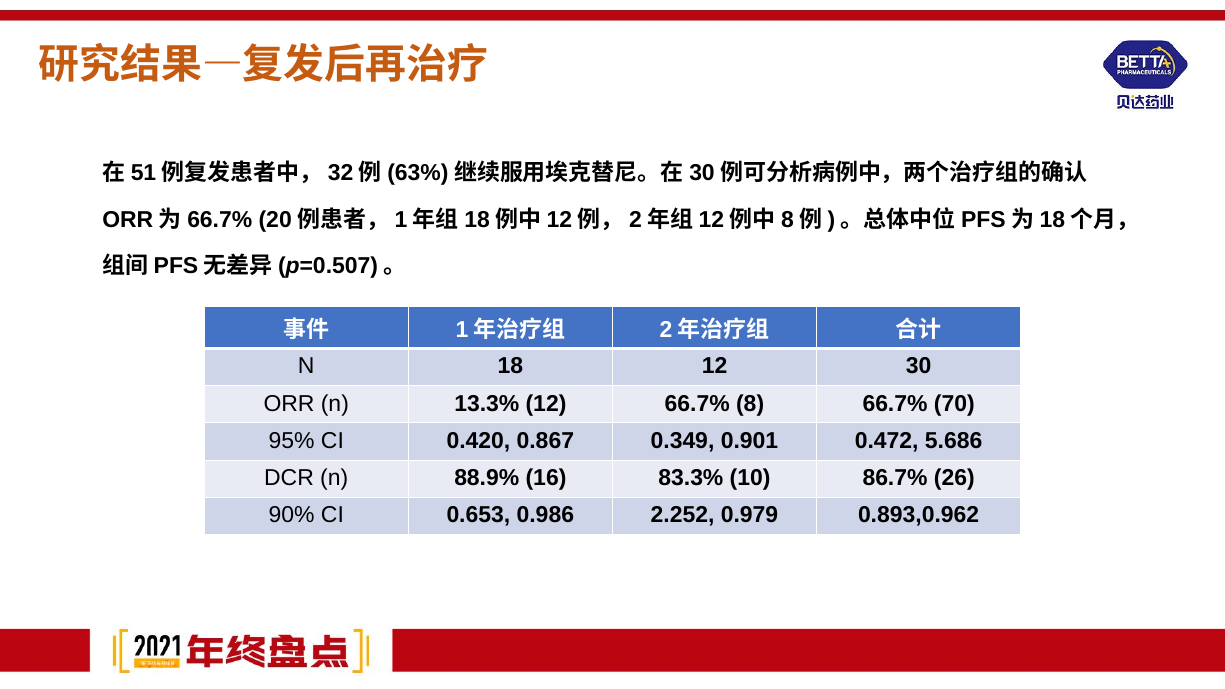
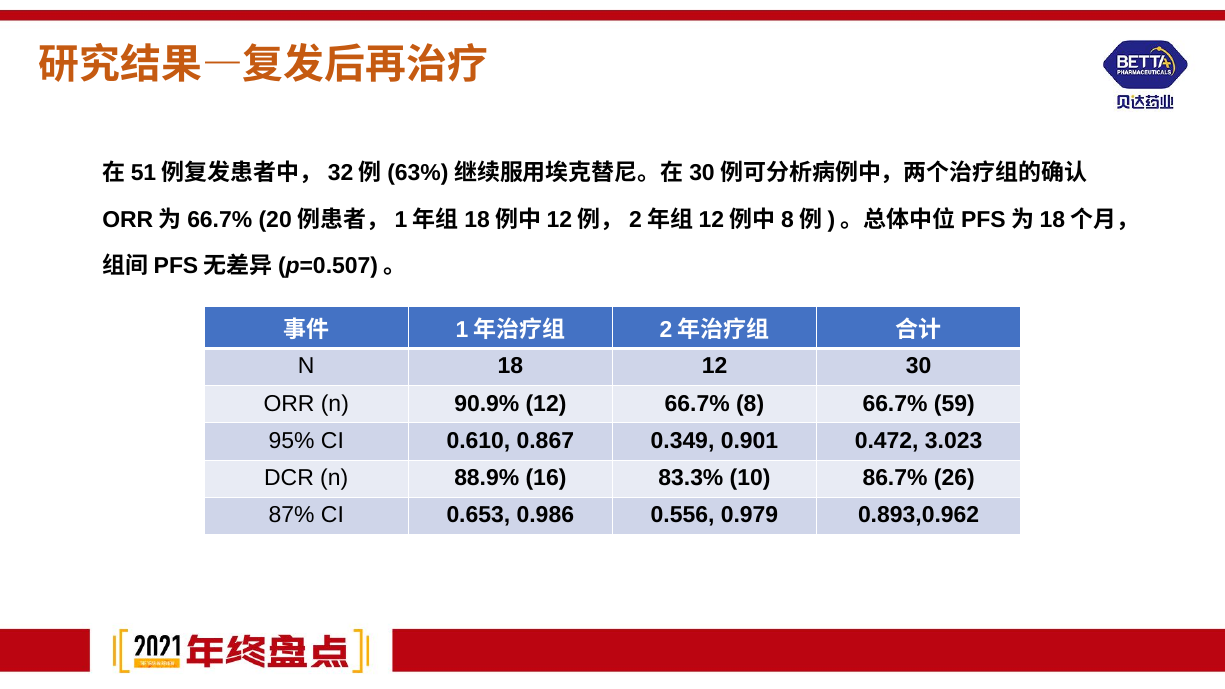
13.3%: 13.3% -> 90.9%
70: 70 -> 59
0.420: 0.420 -> 0.610
5.686: 5.686 -> 3.023
90%: 90% -> 87%
2.252: 2.252 -> 0.556
